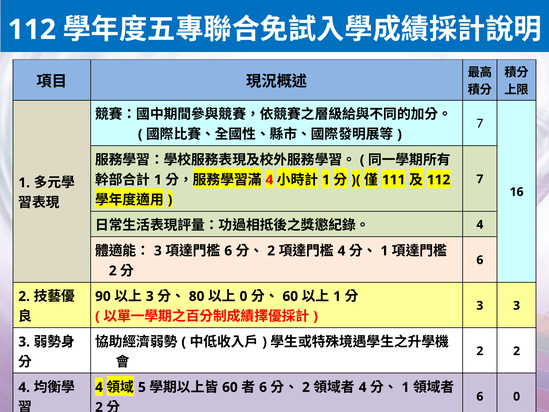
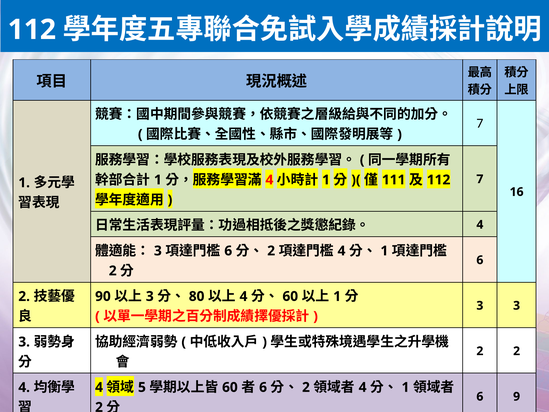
0 at (243, 296): 0 -> 4
6 0: 0 -> 9
